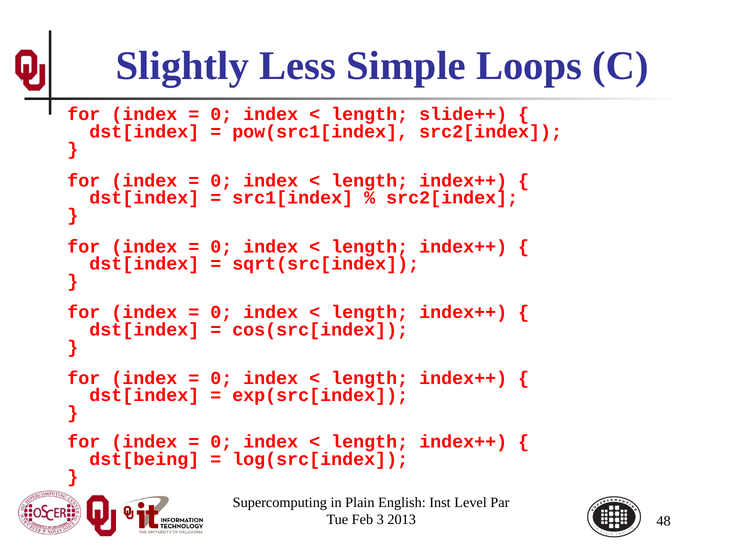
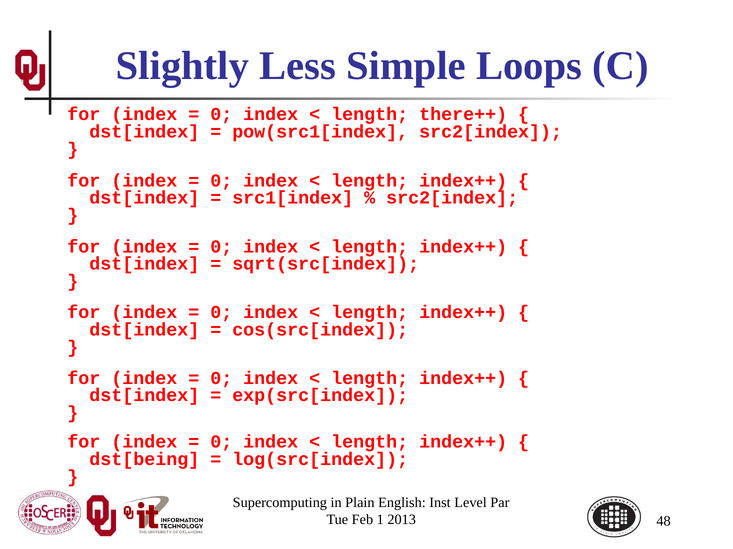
slide++: slide++ -> there++
3: 3 -> 1
